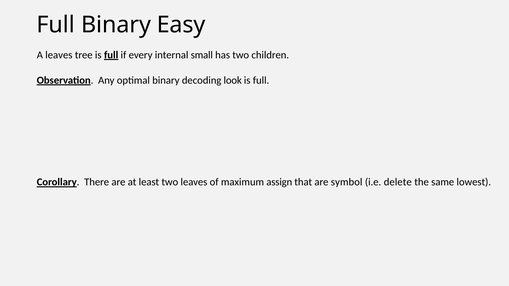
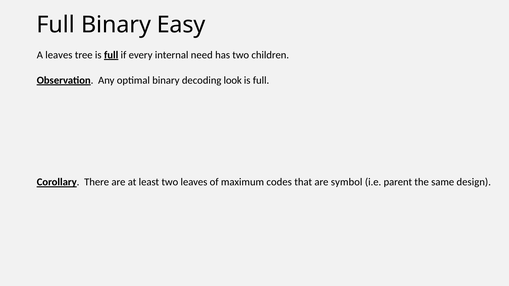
small: small -> need
assign: assign -> codes
delete: delete -> parent
lowest: lowest -> design
